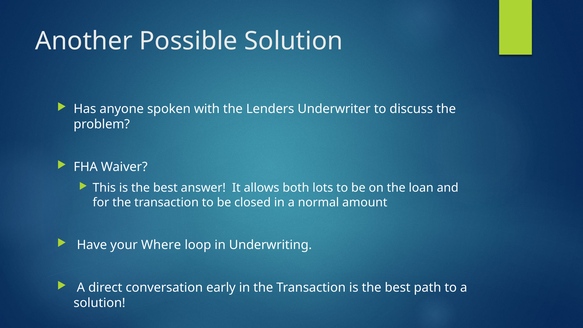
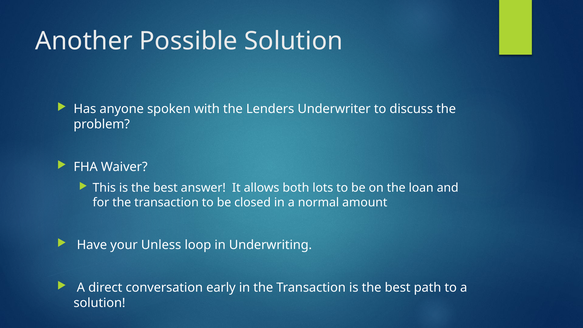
Where: Where -> Unless
